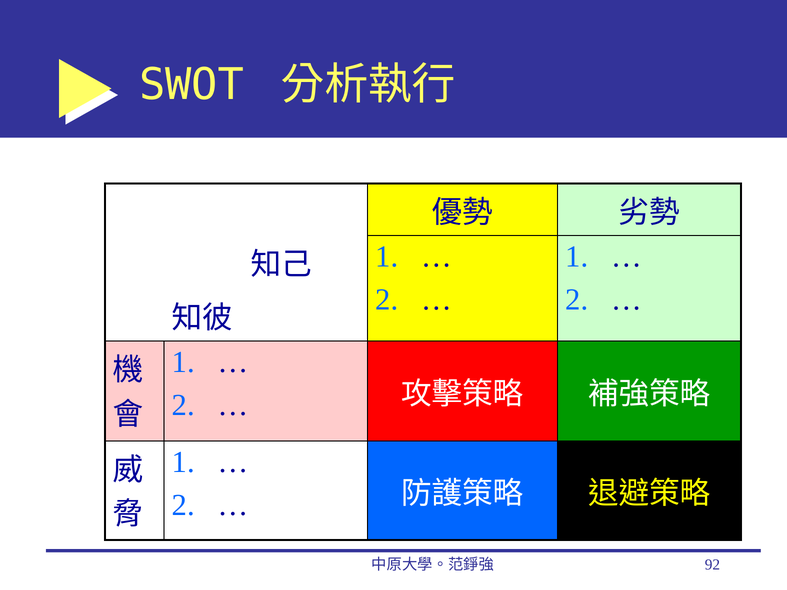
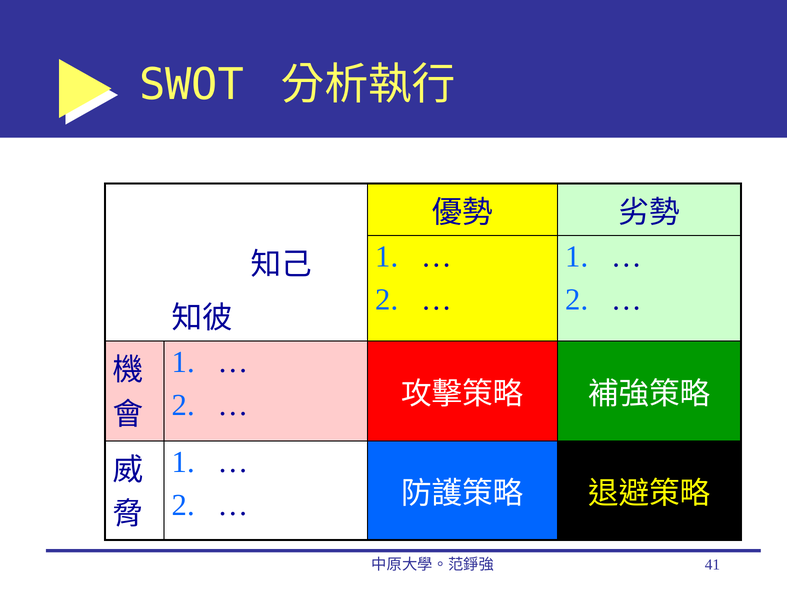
92: 92 -> 41
